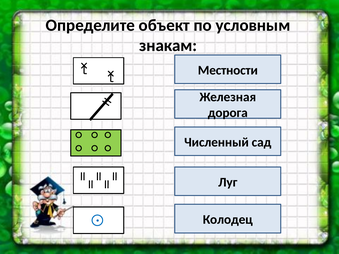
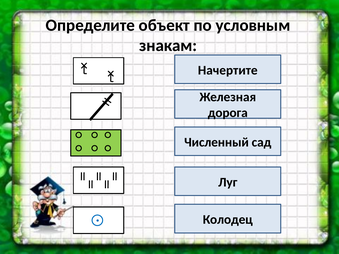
Местности: Местности -> Начертите
